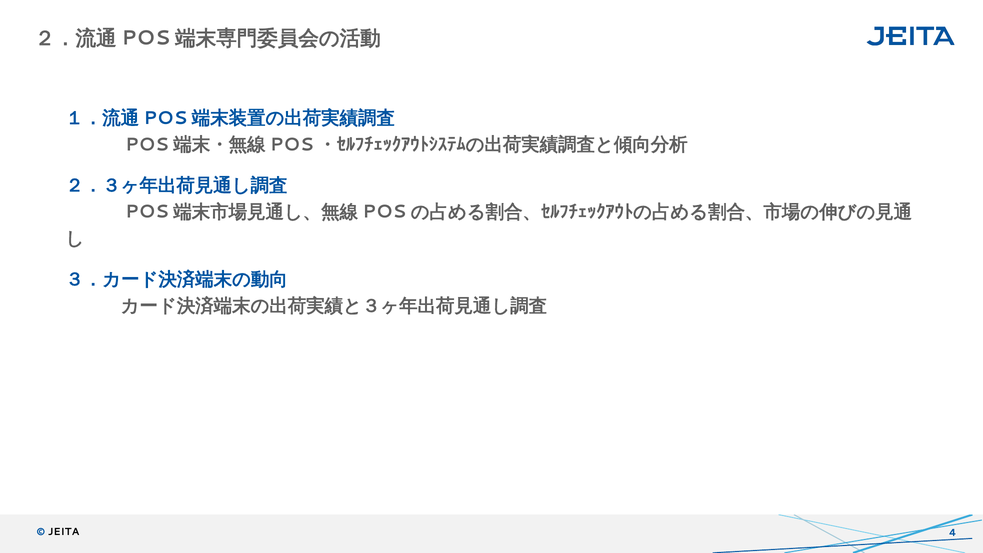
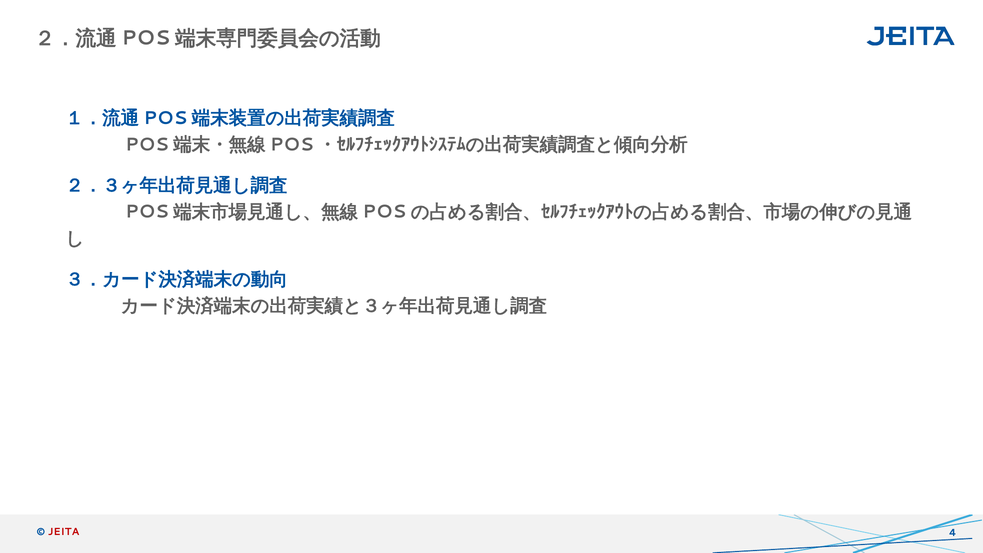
JEITA colour: black -> red
